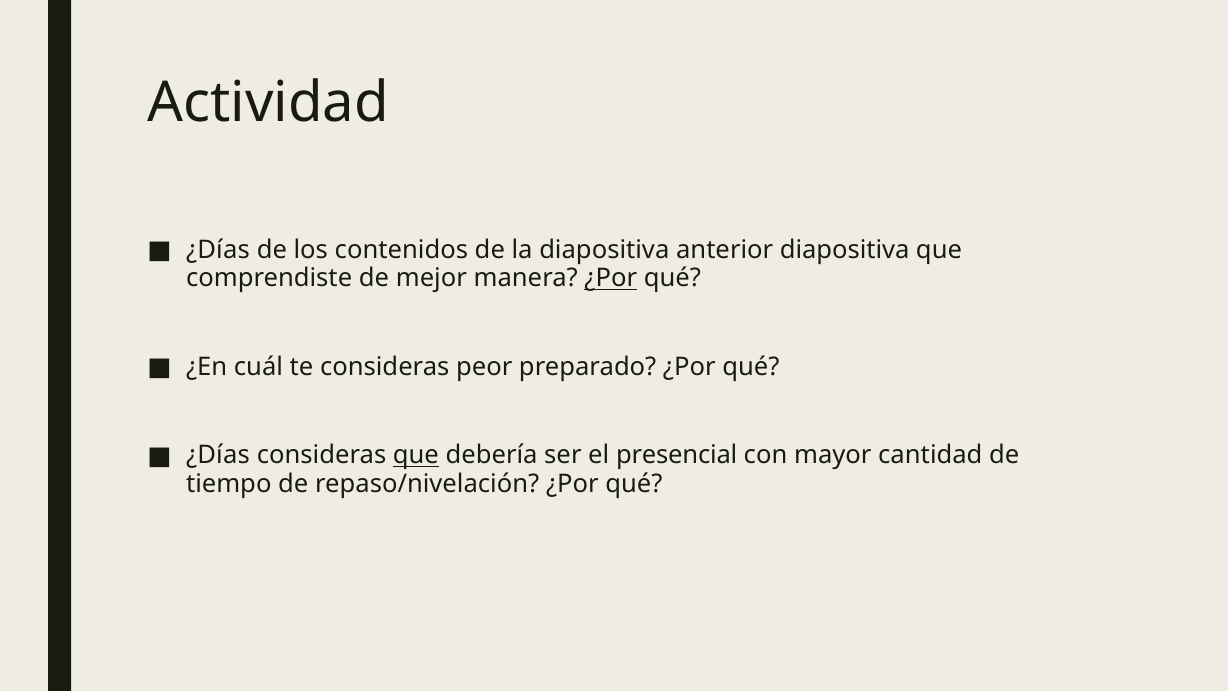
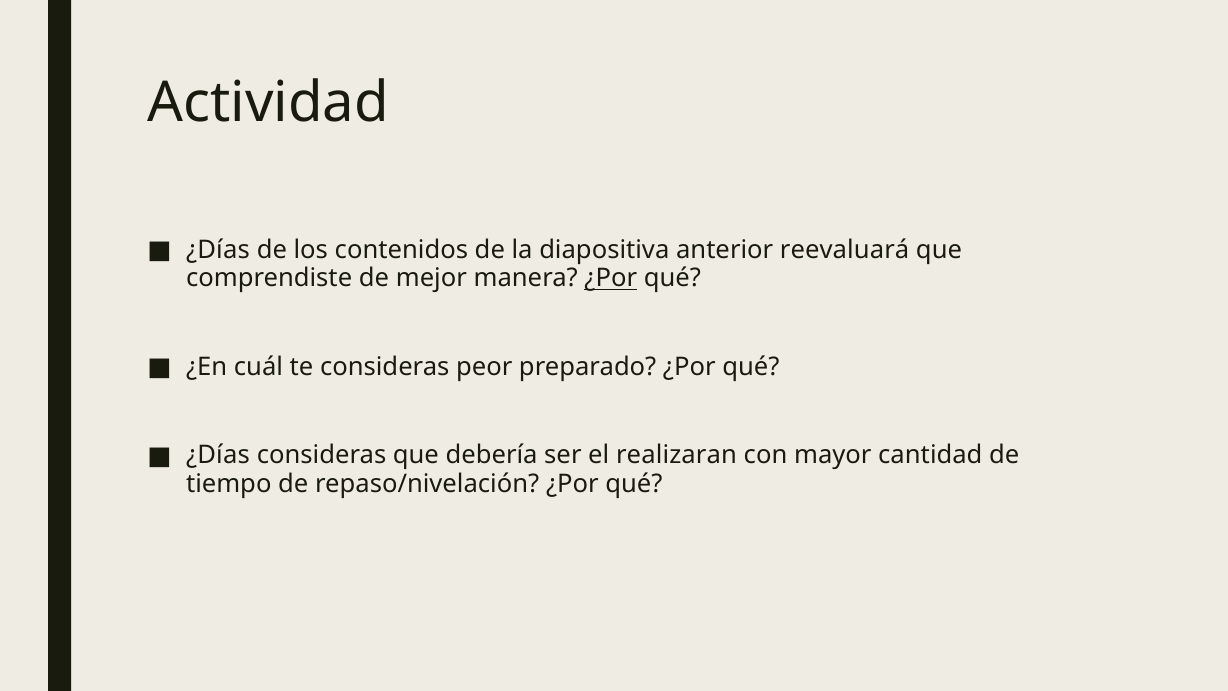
anterior diapositiva: diapositiva -> reevaluará
que at (416, 455) underline: present -> none
presencial: presencial -> realizaran
